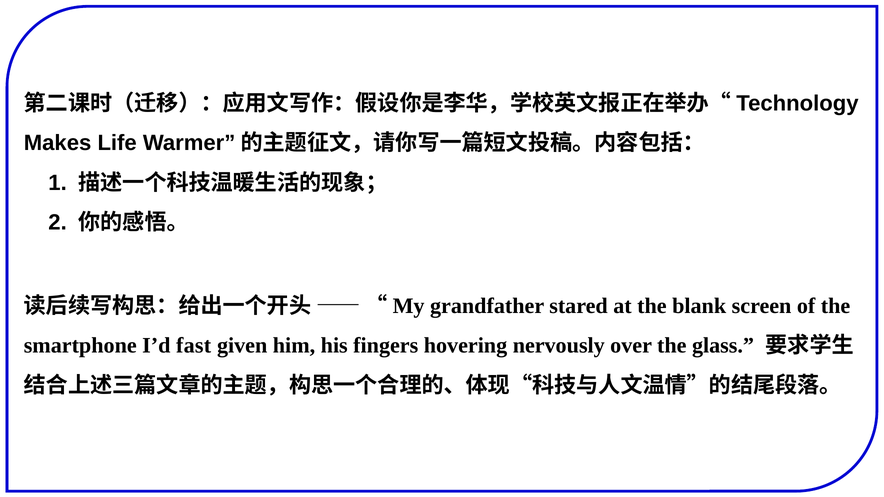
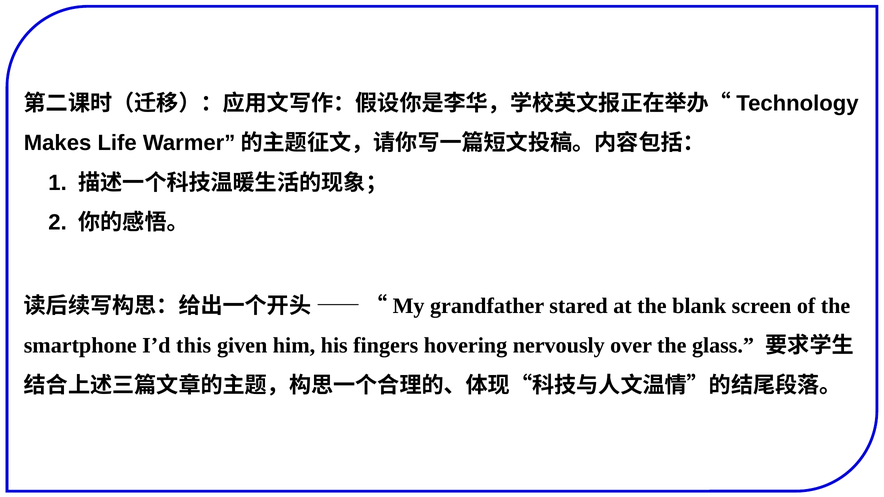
fast: fast -> this
